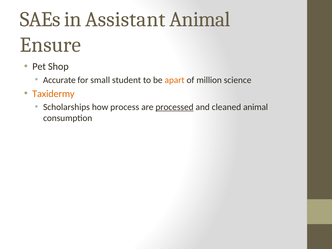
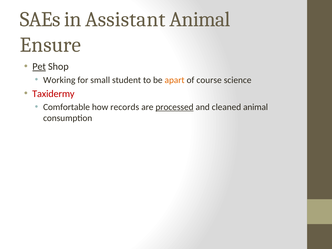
Pet underline: none -> present
Accurate: Accurate -> Working
million: million -> course
Taxidermy colour: orange -> red
Scholarships: Scholarships -> Comfortable
process: process -> records
